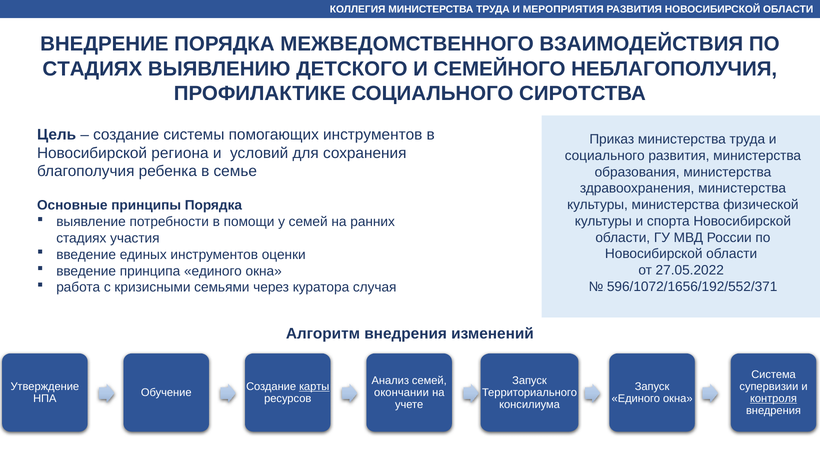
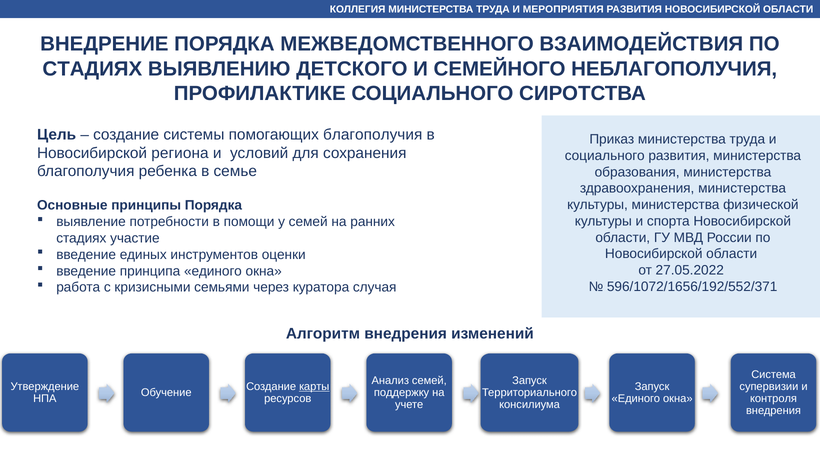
помогающих инструментов: инструментов -> благополучия
участия: участия -> участие
окончании: окончании -> поддержку
контроля underline: present -> none
